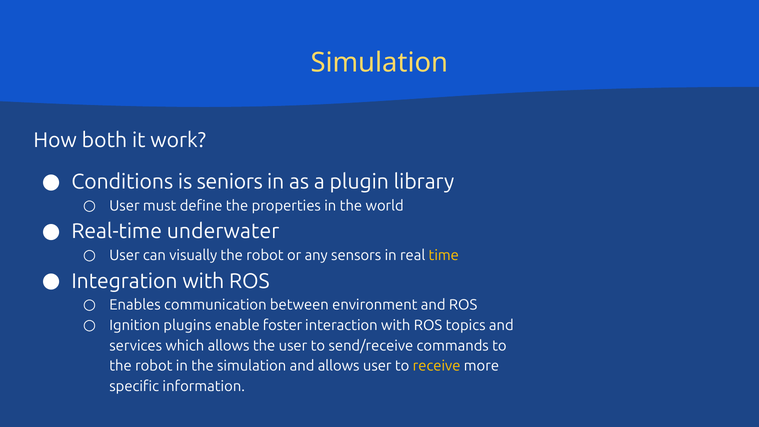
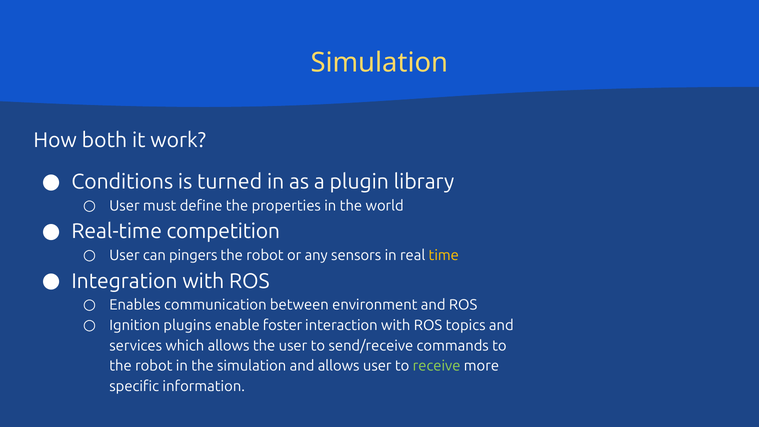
seniors: seniors -> turned
underwater: underwater -> competition
visually: visually -> pingers
receive colour: yellow -> light green
